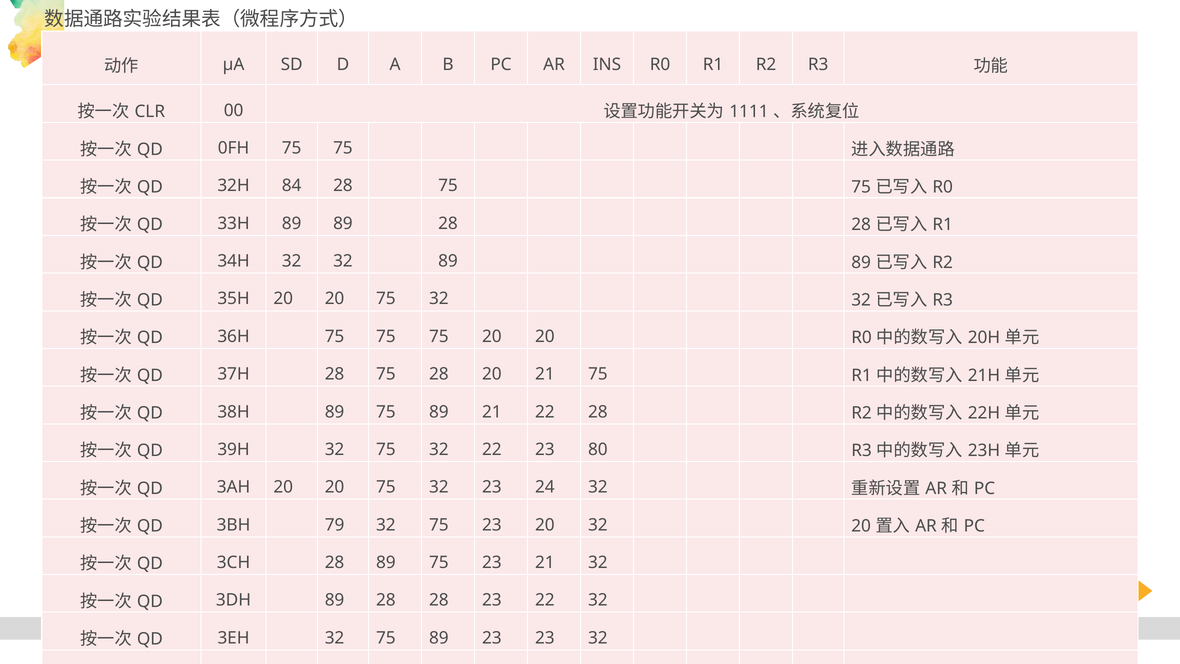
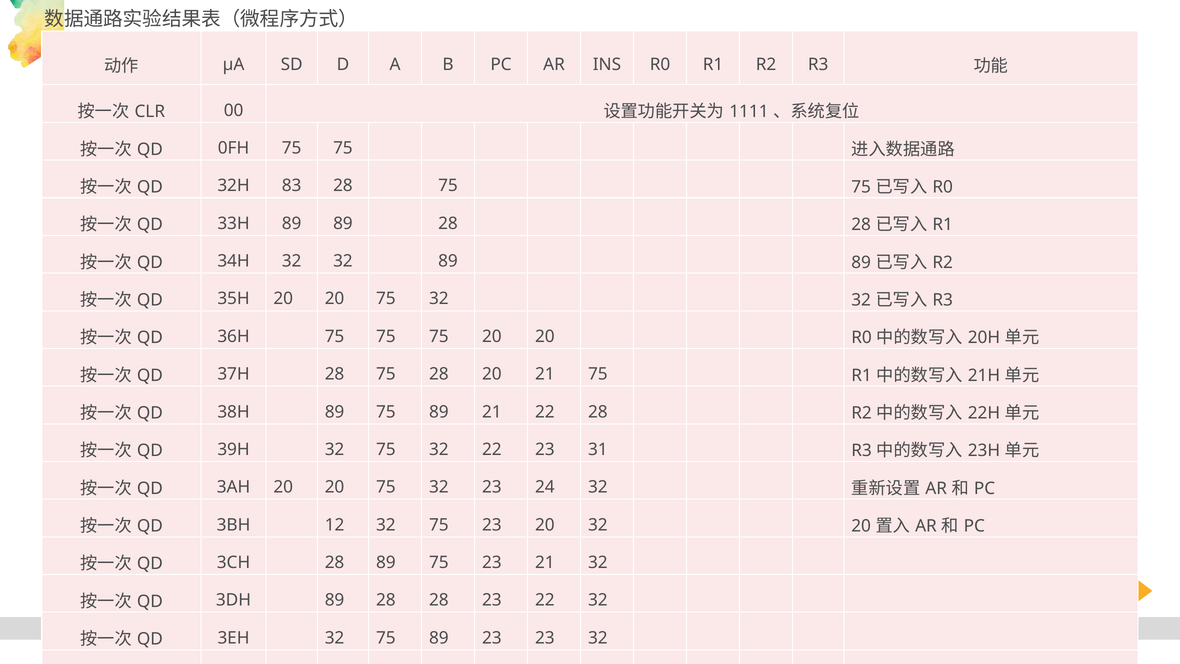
84: 84 -> 83
80: 80 -> 31
79: 79 -> 12
